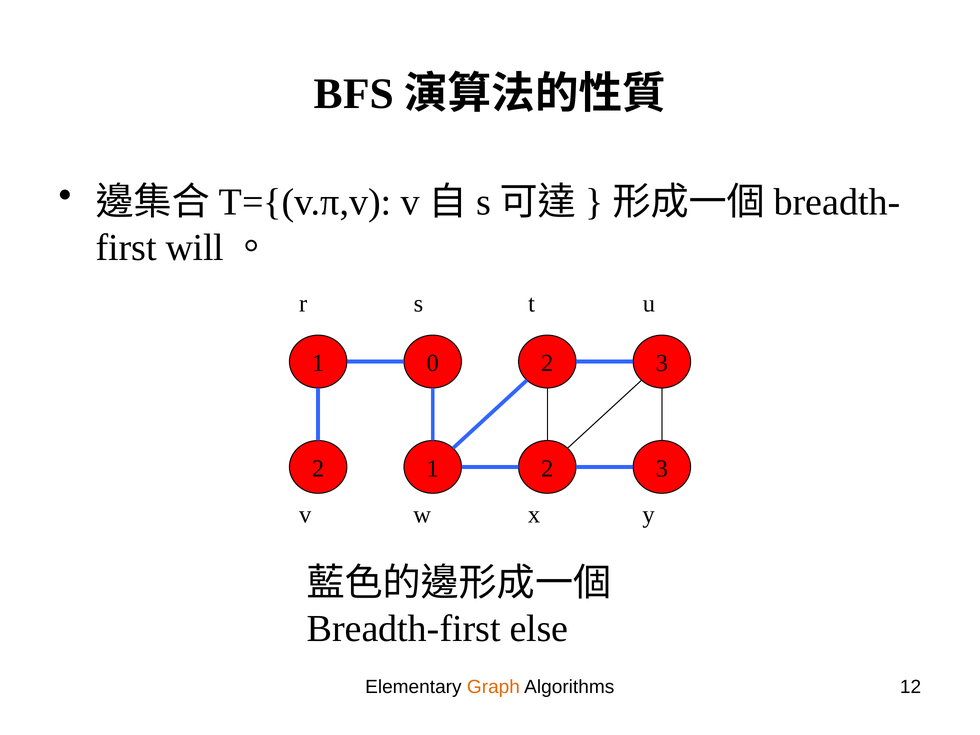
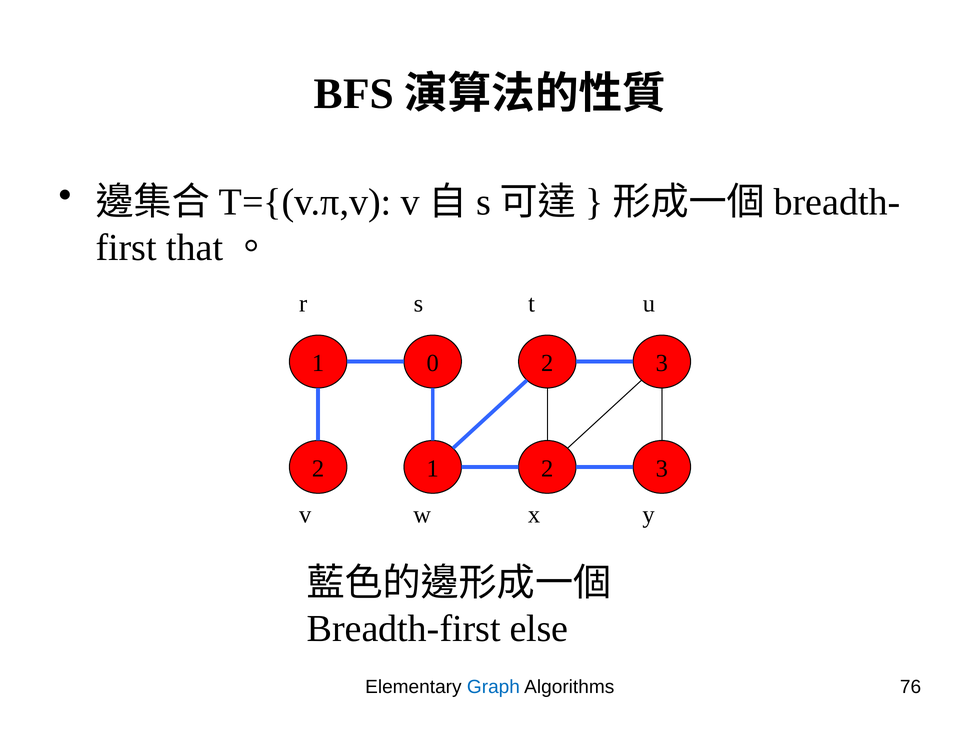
will: will -> that
Graph colour: orange -> blue
12: 12 -> 76
